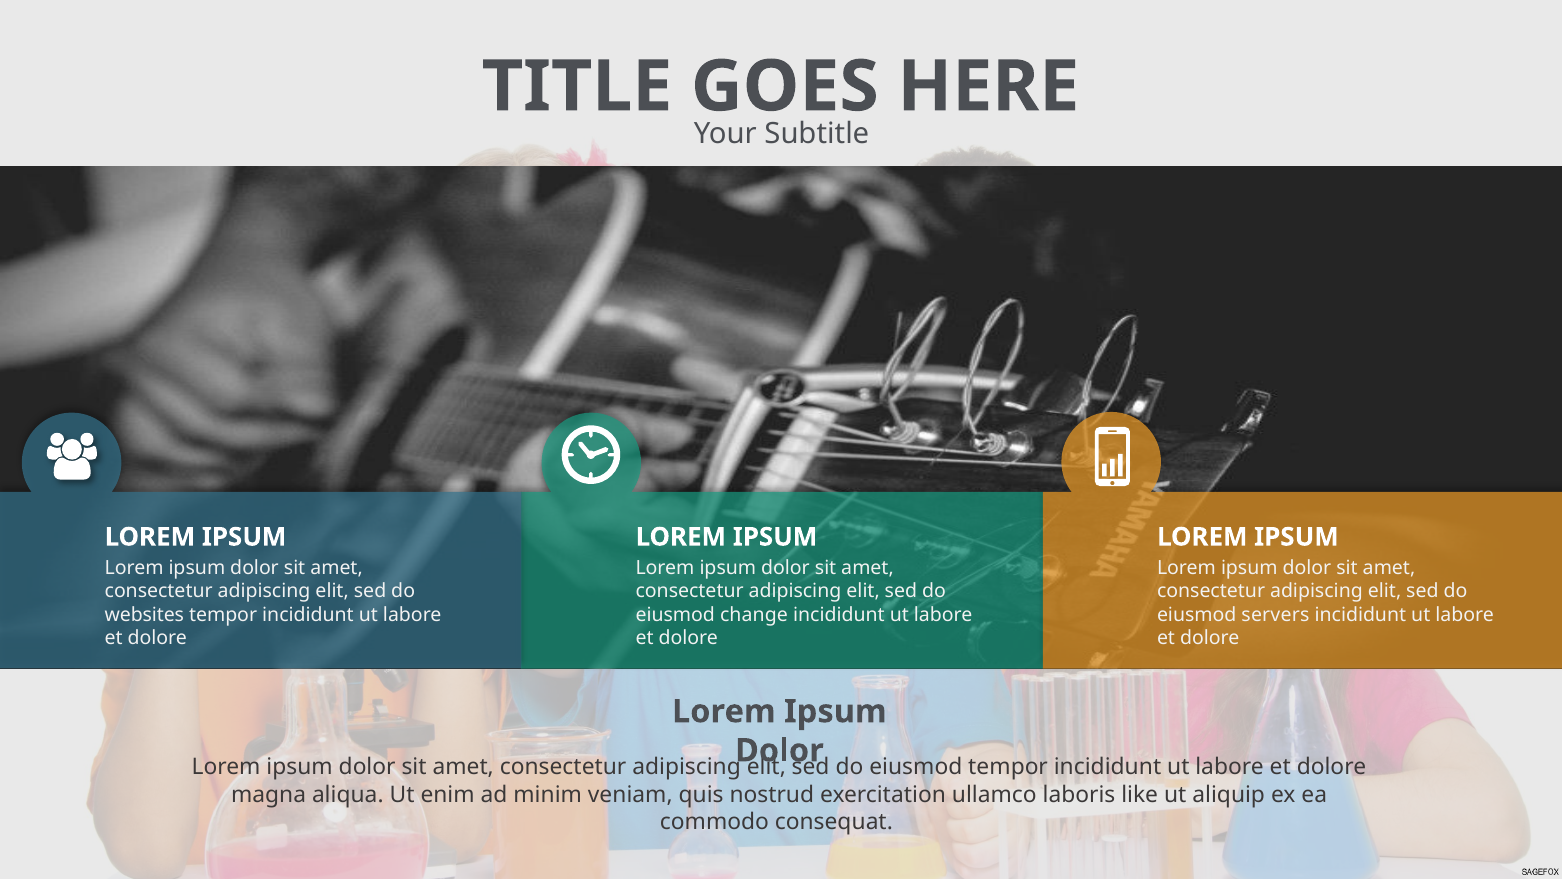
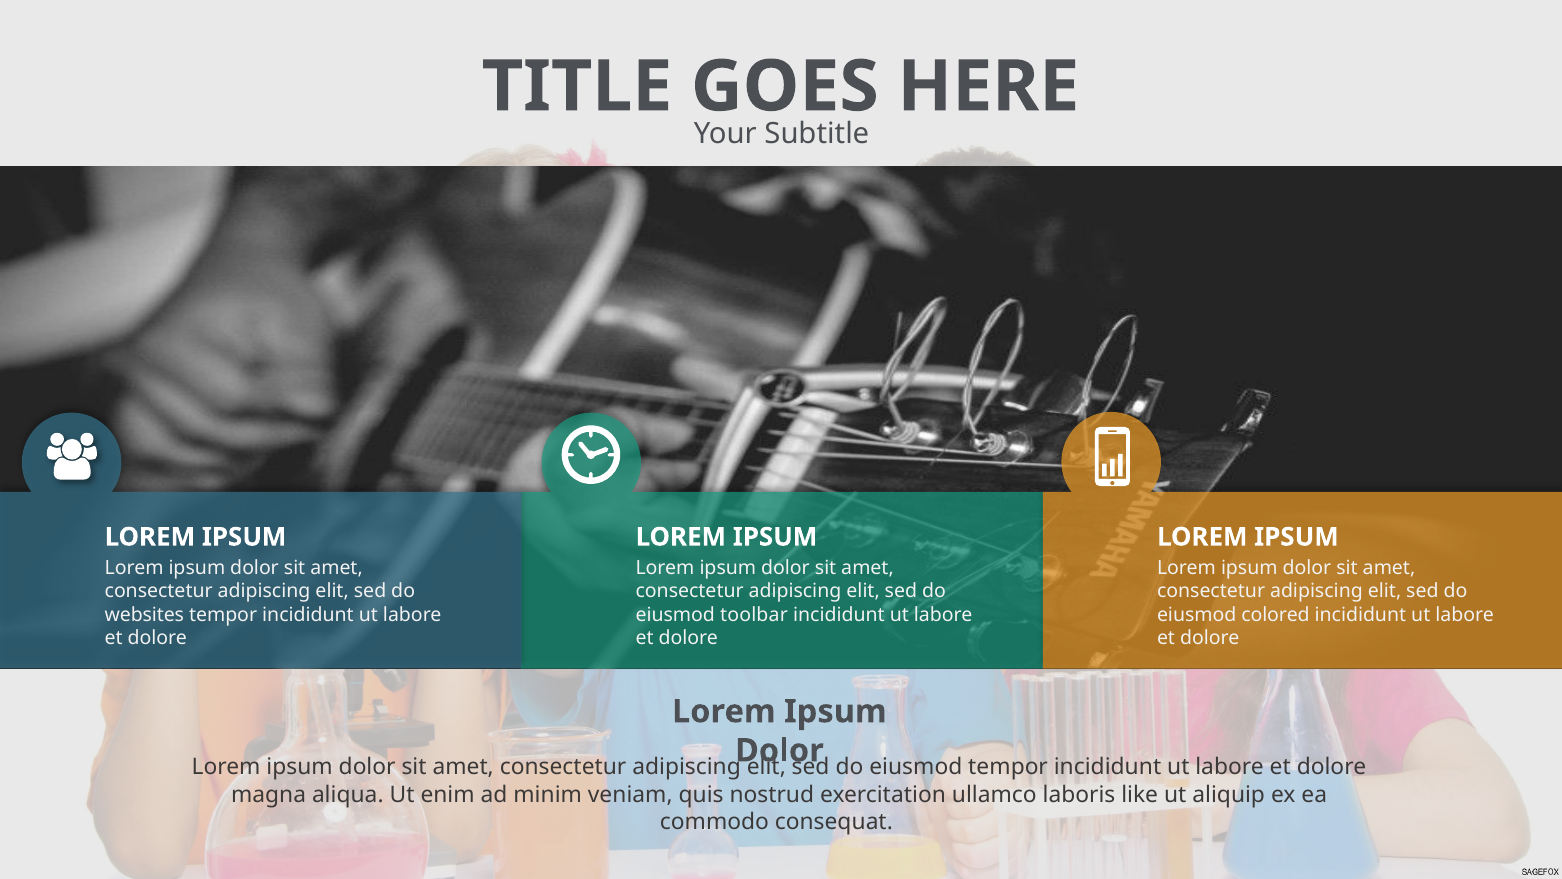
change: change -> toolbar
servers: servers -> colored
